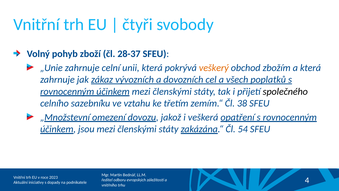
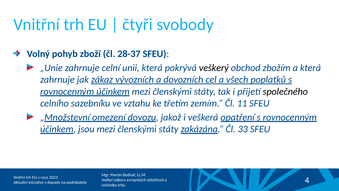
veškerý colour: orange -> black
38: 38 -> 11
54: 54 -> 33
